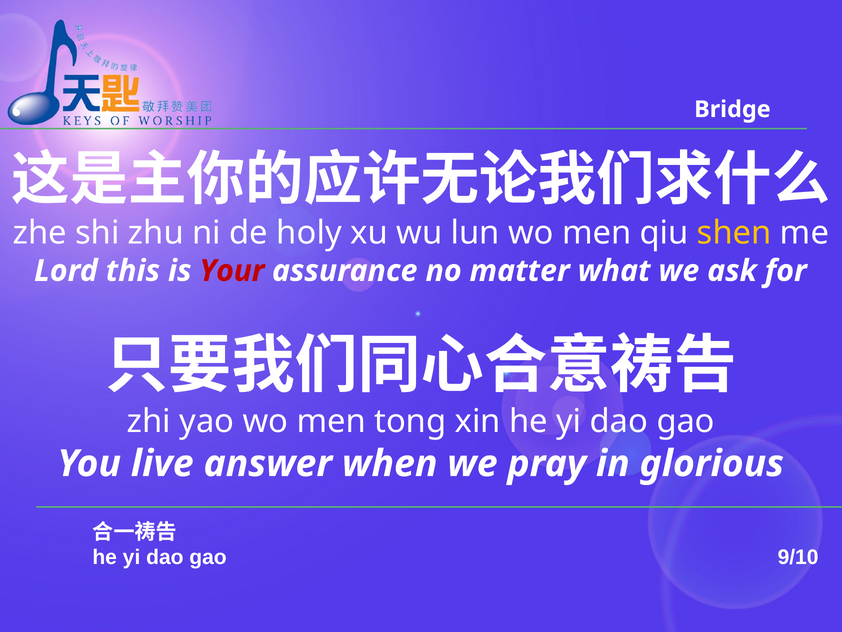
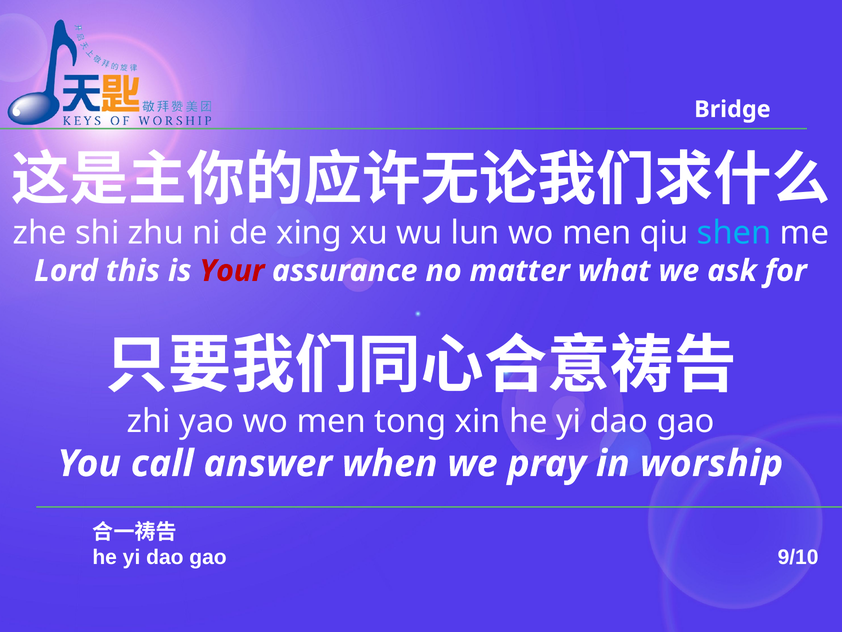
holy: holy -> xing
shen colour: yellow -> light blue
live: live -> call
glorious: glorious -> worship
